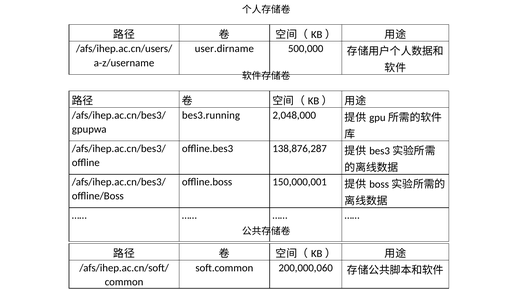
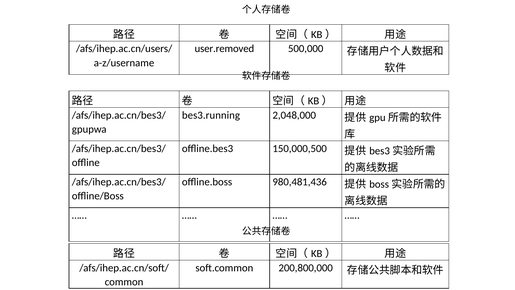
user.dirname: user.dirname -> user.removed
138,876,287: 138,876,287 -> 150,000,500
150,000,001: 150,000,001 -> 980,481,436
200,000,060: 200,000,060 -> 200,800,000
